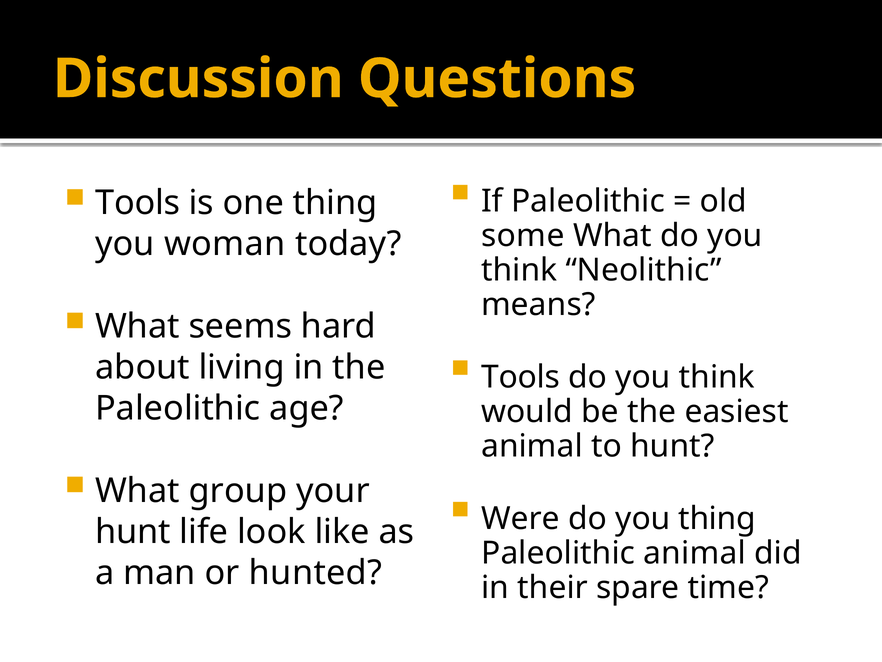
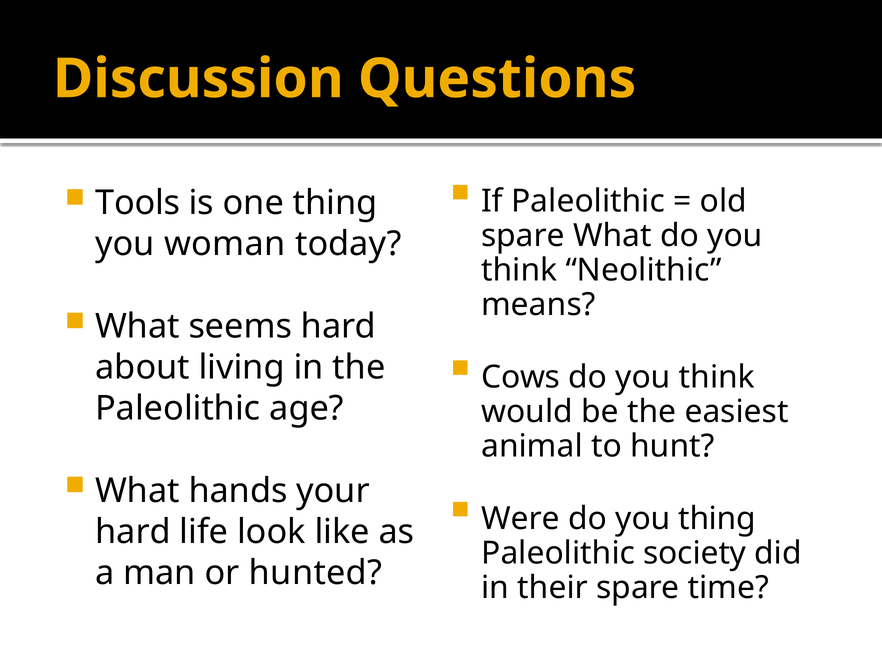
some at (523, 236): some -> spare
Tools at (521, 377): Tools -> Cows
group: group -> hands
hunt at (133, 531): hunt -> hard
Paleolithic animal: animal -> society
